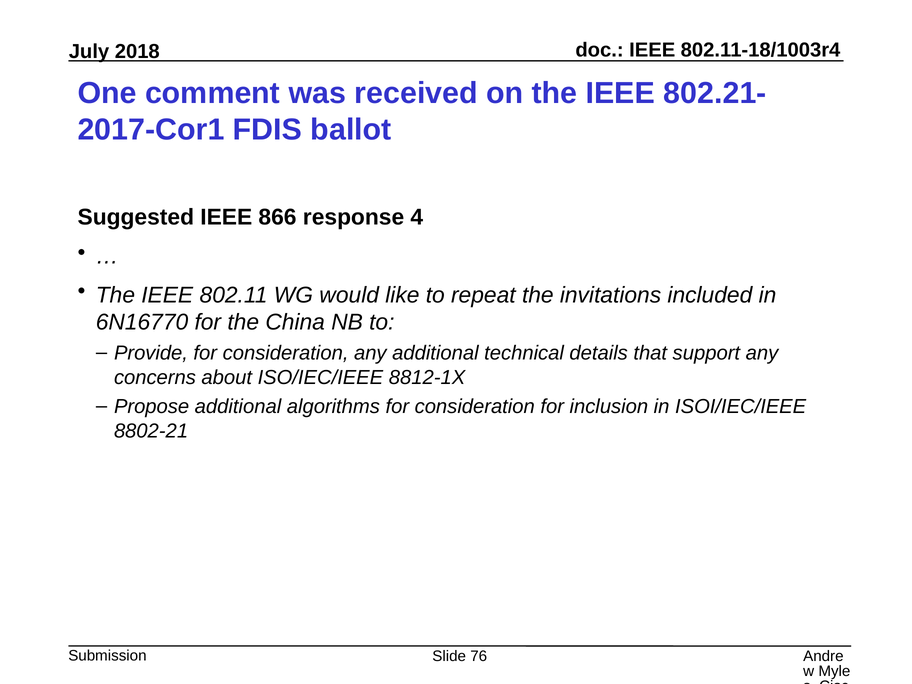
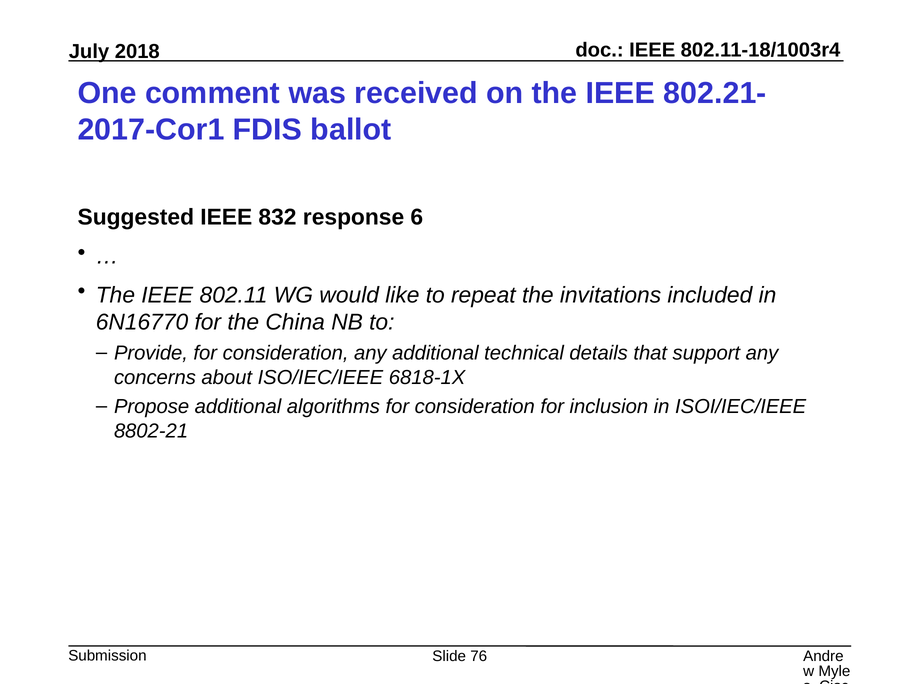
866: 866 -> 832
4: 4 -> 6
8812-1X: 8812-1X -> 6818-1X
